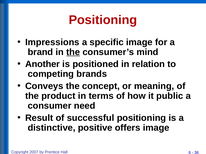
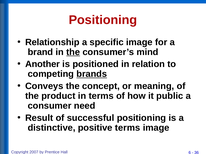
Impressions: Impressions -> Relationship
brands underline: none -> present
positive offers: offers -> terms
